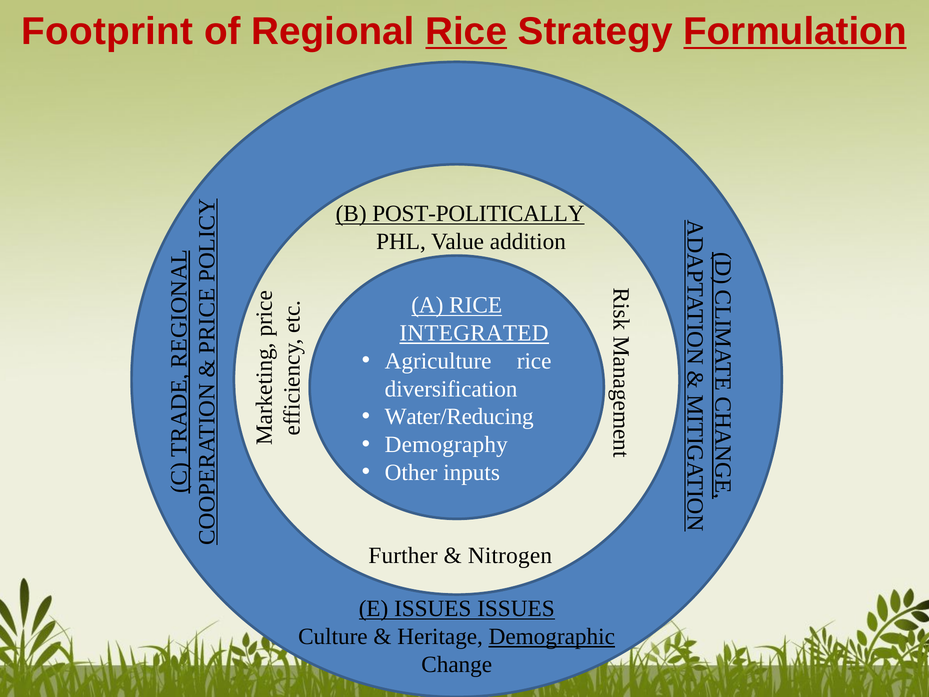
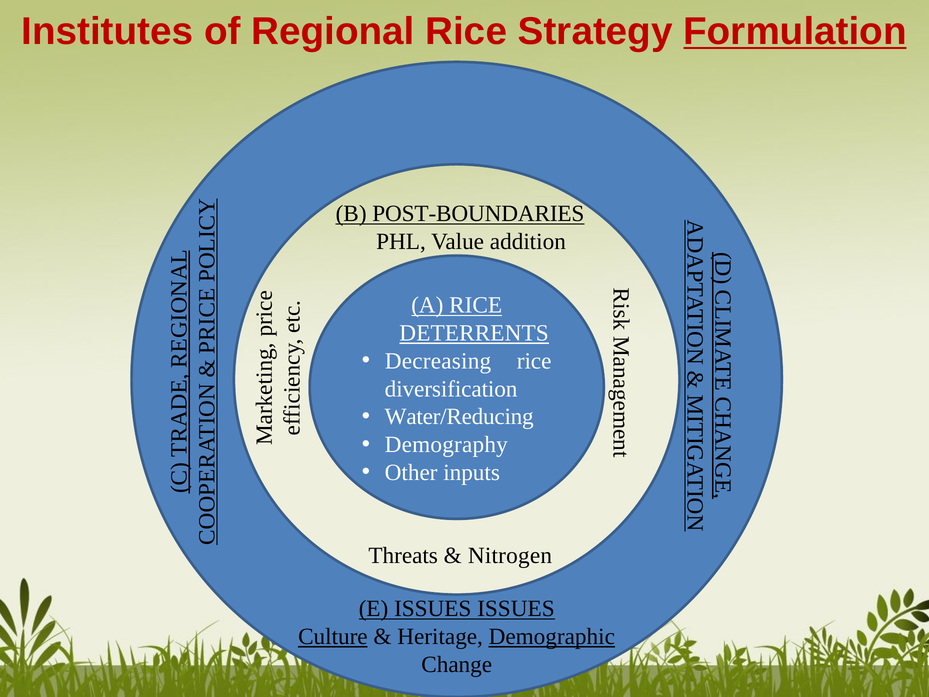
Footprint: Footprint -> Institutes
Rice at (466, 31) underline: present -> none
POST-POLITICALLY: POST-POLITICALLY -> POST-BOUNDARIES
INTEGRATED: INTEGRATED -> DETERRENTS
Agriculture: Agriculture -> Decreasing
Further: Further -> Threats
Culture underline: none -> present
